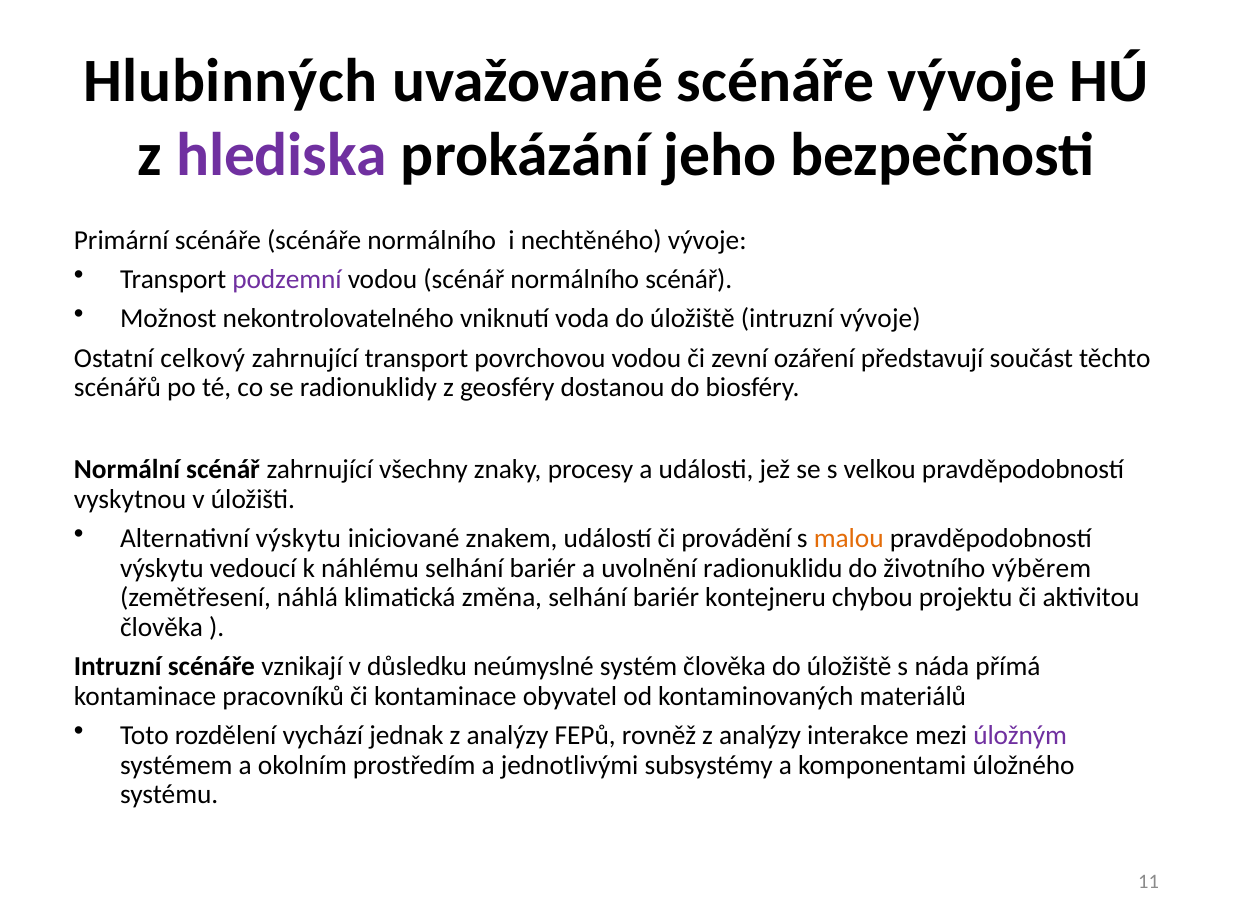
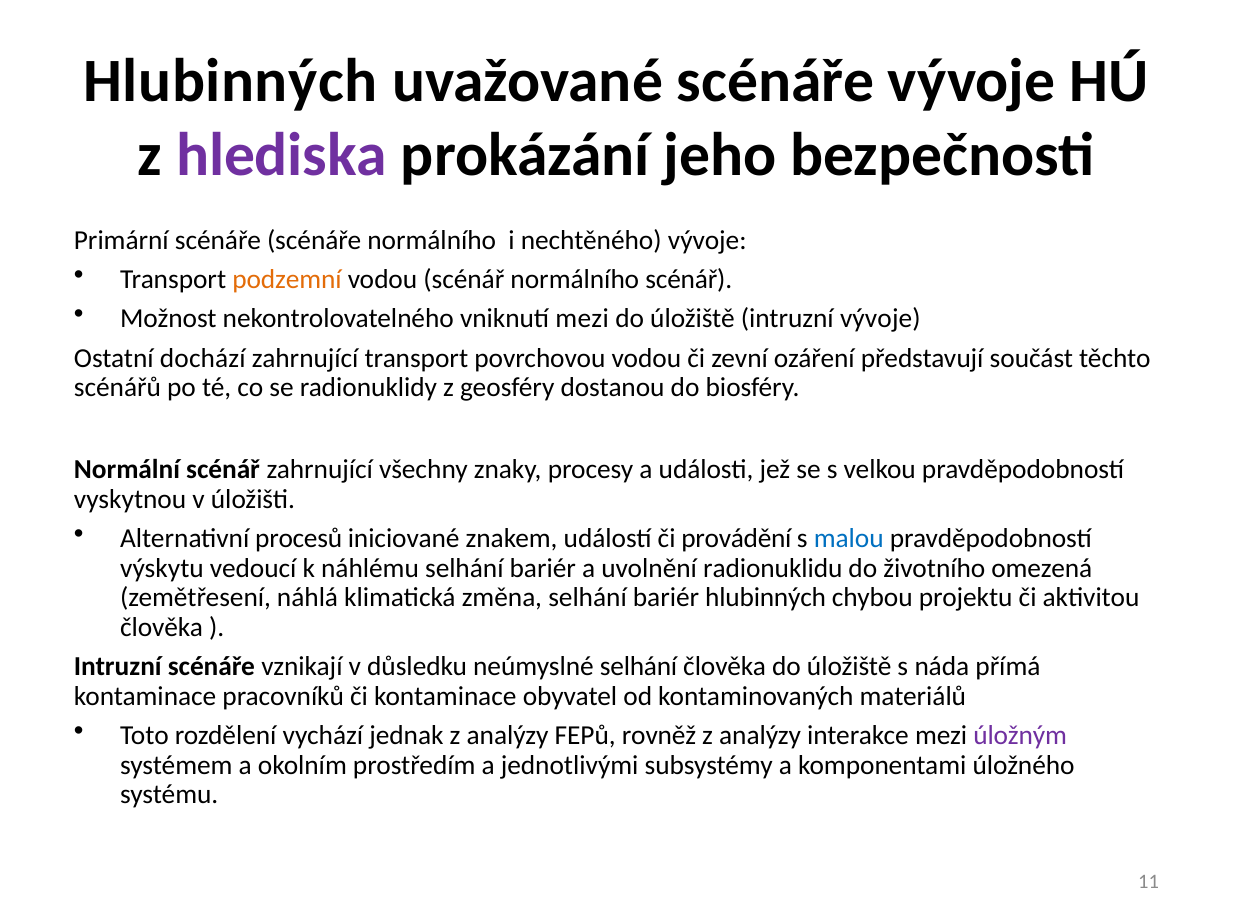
podzemní colour: purple -> orange
vniknutí voda: voda -> mezi
celkový: celkový -> dochází
Alternativní výskytu: výskytu -> procesů
malou colour: orange -> blue
výběrem: výběrem -> omezená
bariér kontejneru: kontejneru -> hlubinných
neúmyslné systém: systém -> selhání
